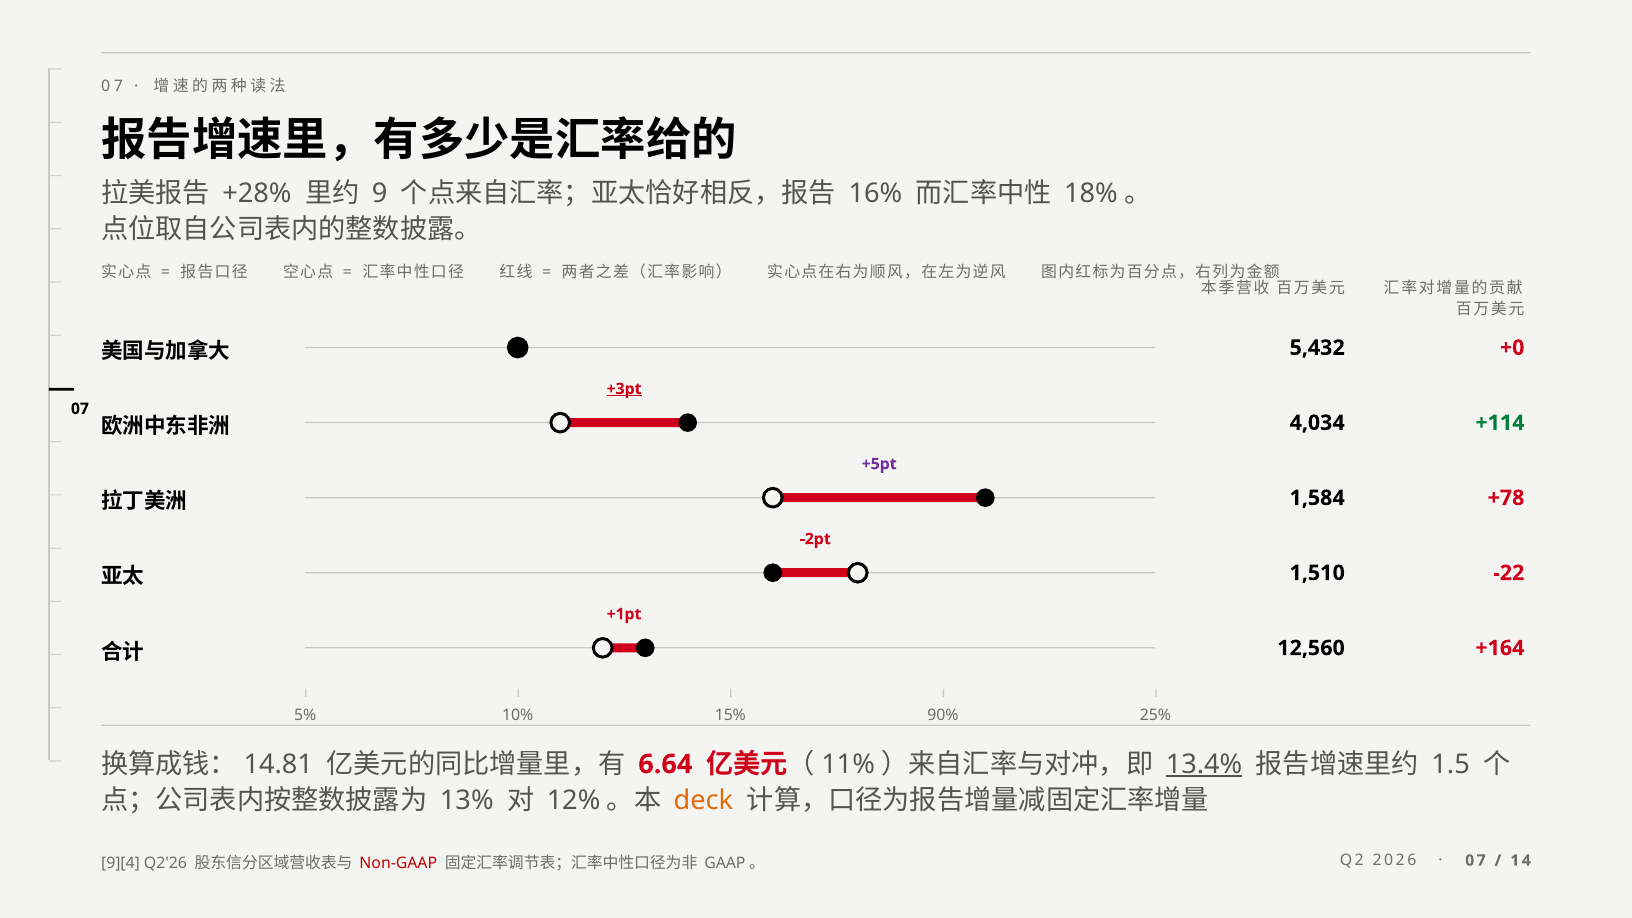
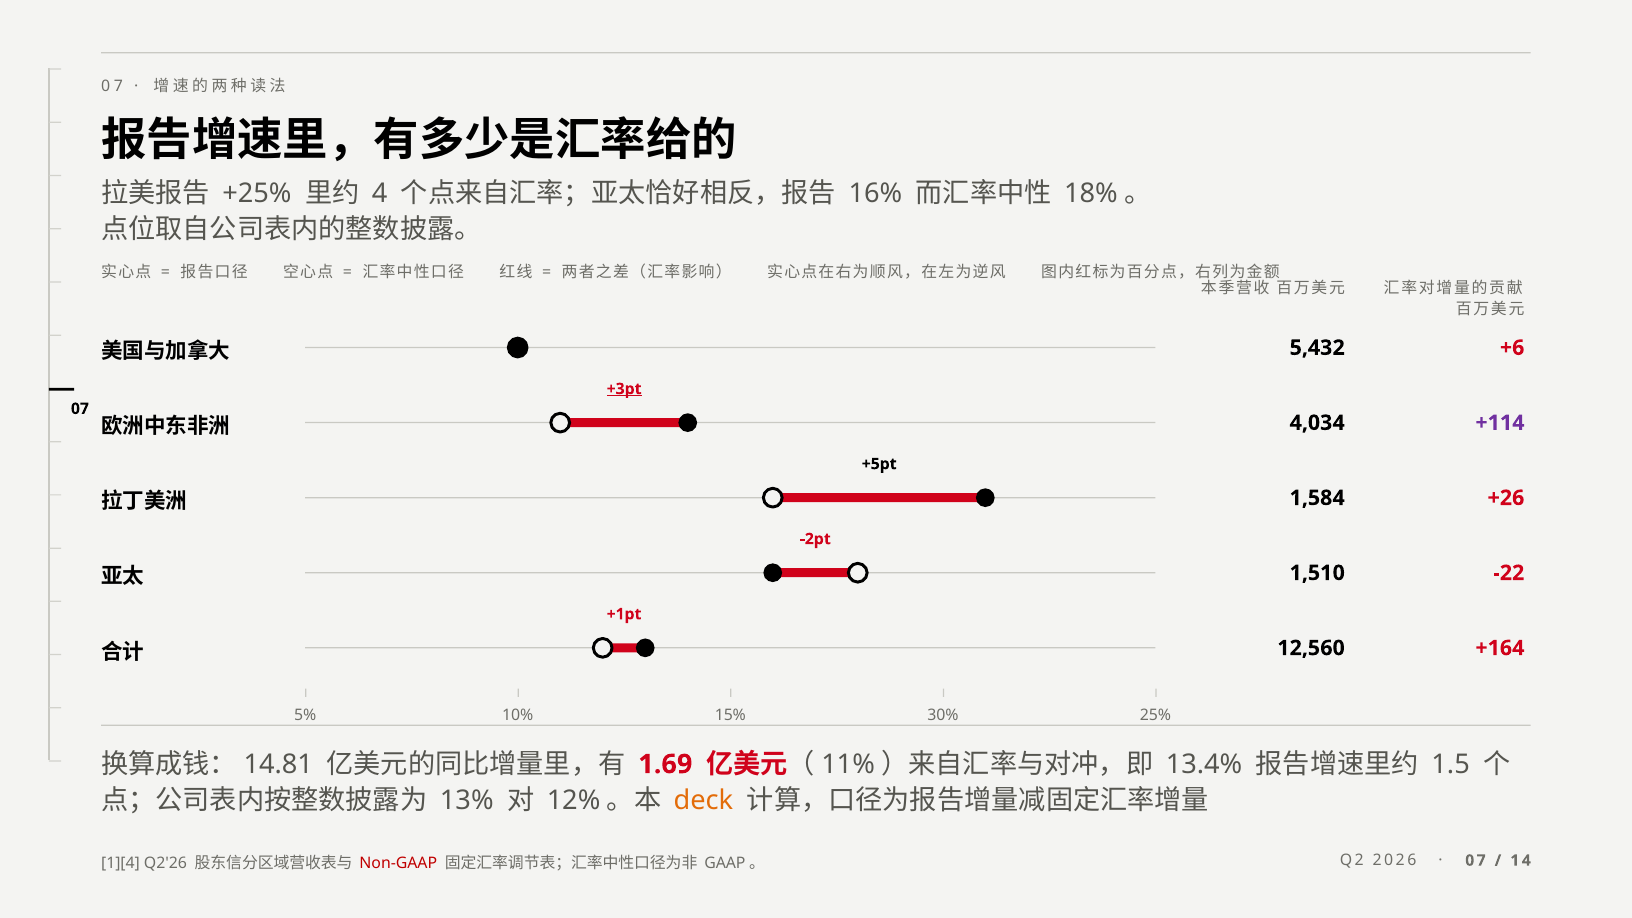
+28%: +28% -> +25%
9: 9 -> 4
+0: +0 -> +6
+114 colour: green -> purple
+5pt colour: purple -> black
+78: +78 -> +26
90%: 90% -> 30%
6.64: 6.64 -> 1.69
13.4% underline: present -> none
9][4: 9][4 -> 1][4
